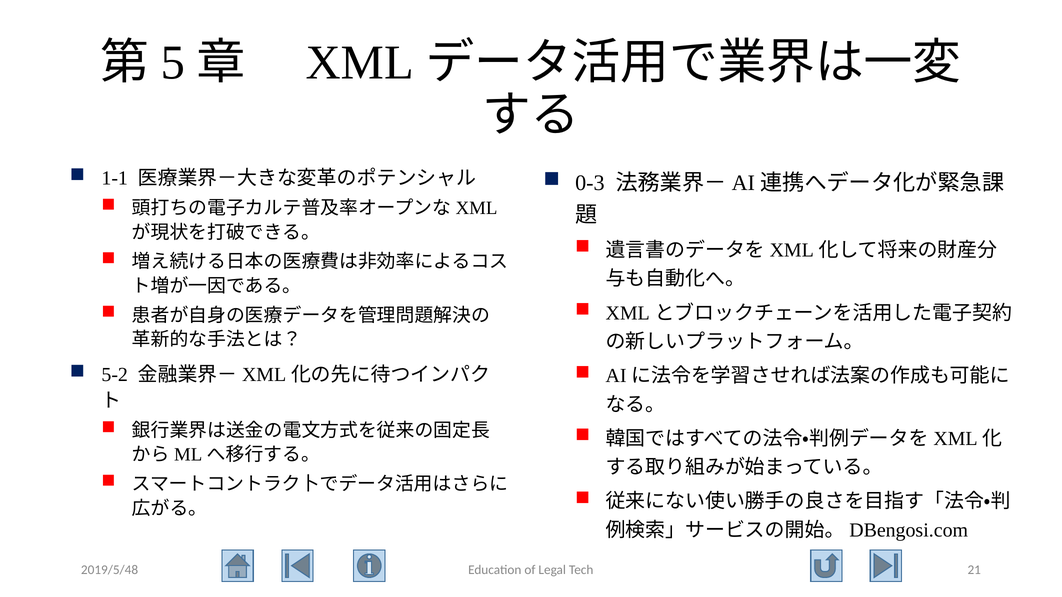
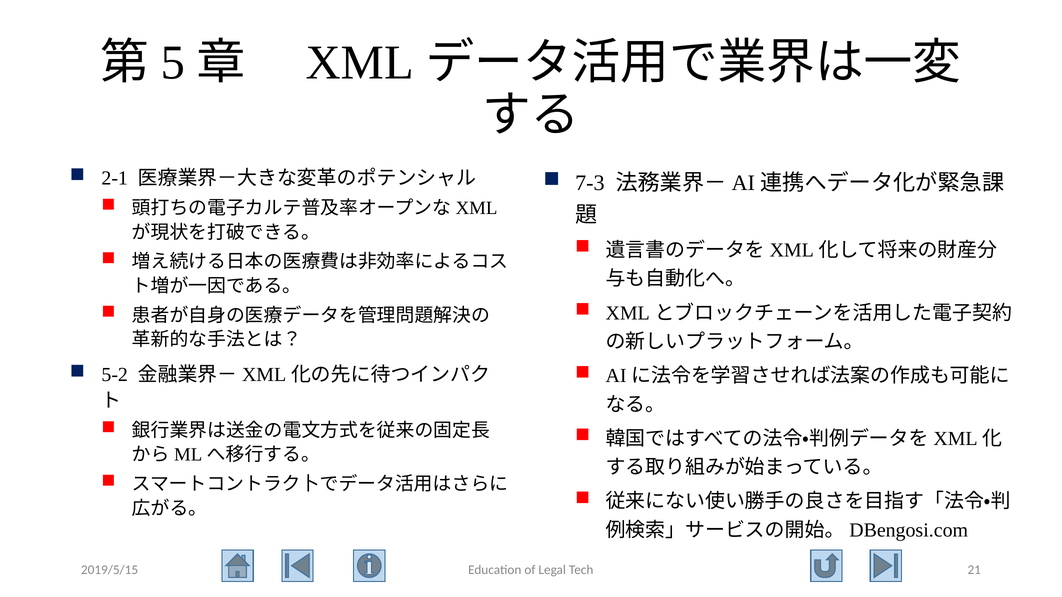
1-1: 1-1 -> 2-1
0-3: 0-3 -> 7-3
2019/5/48: 2019/5/48 -> 2019/5/15
